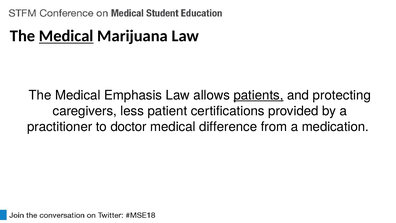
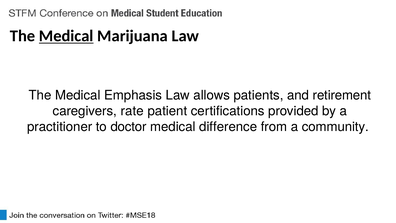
patients underline: present -> none
protecting: protecting -> retirement
less: less -> rate
medication: medication -> community
